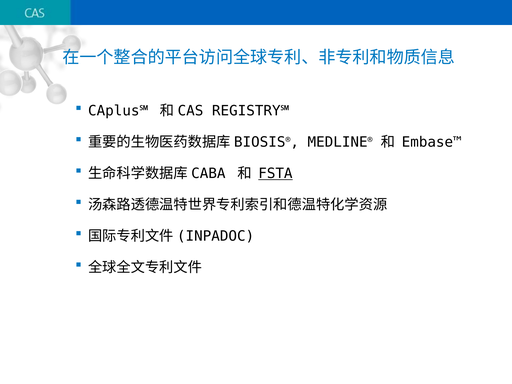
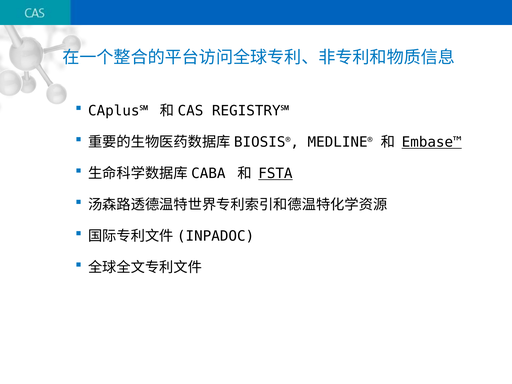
Embase™ underline: none -> present
